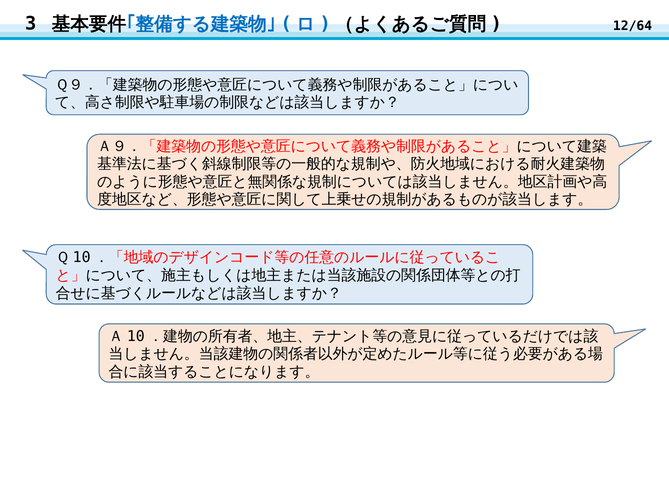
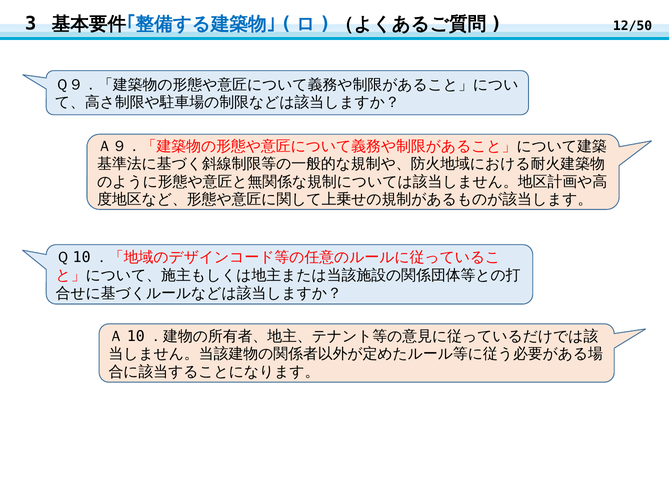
12/64: 12/64 -> 12/50
